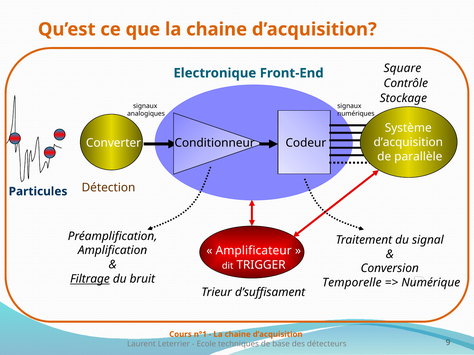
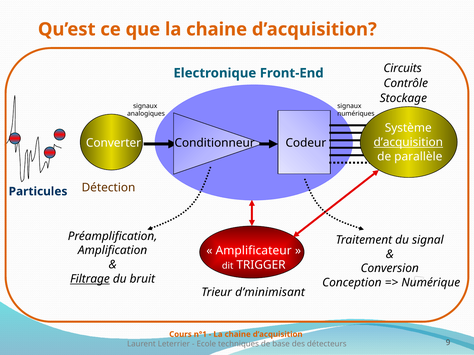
Square: Square -> Circuits
d’acquisition at (408, 142) underline: none -> present
Temporelle: Temporelle -> Conception
d’suffisament: d’suffisament -> d’minimisant
